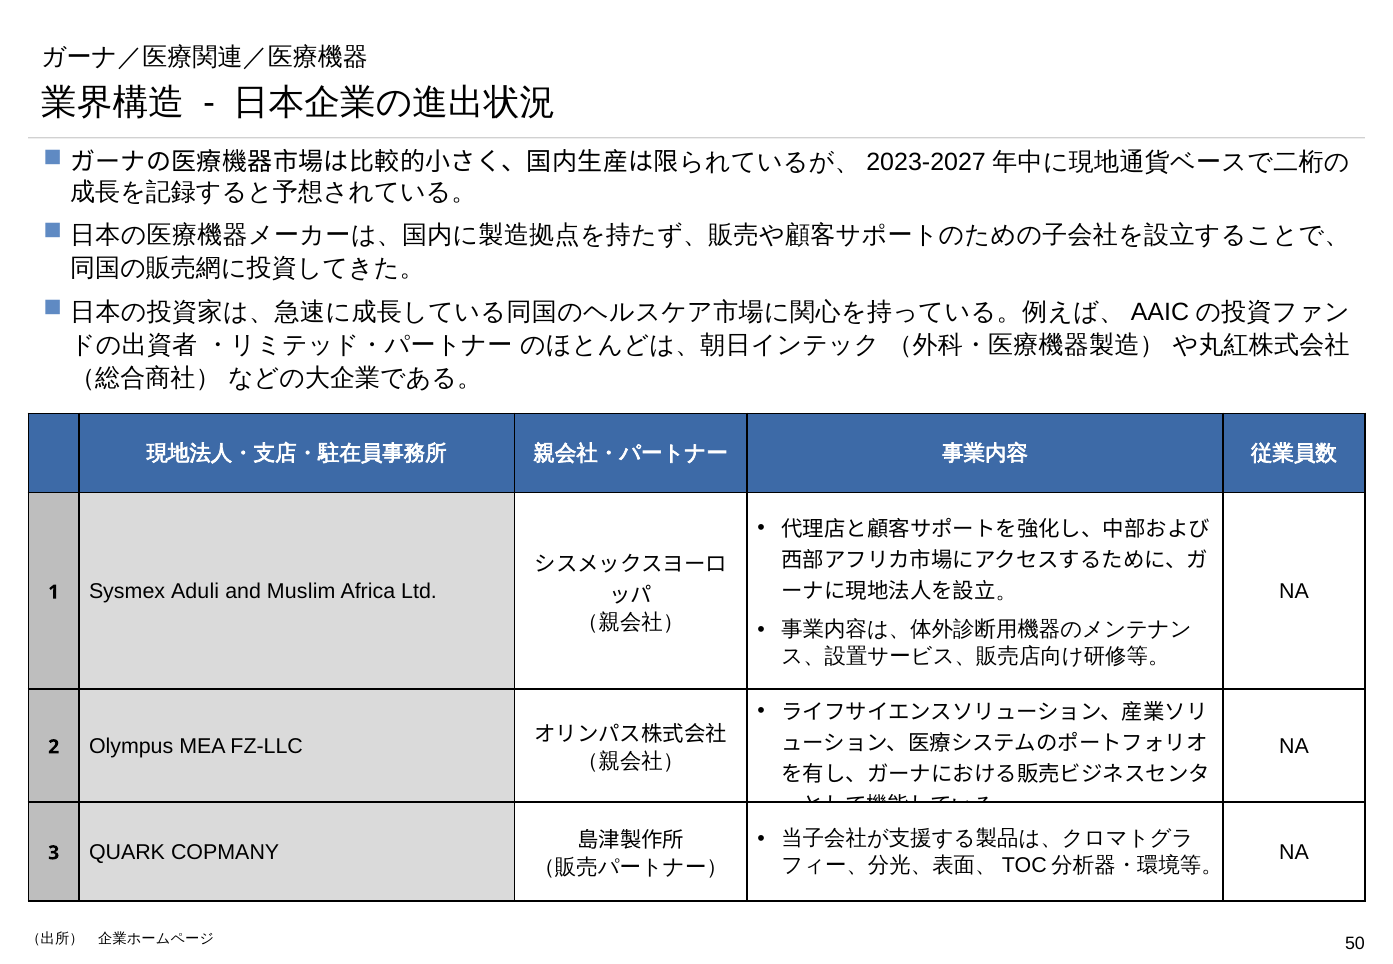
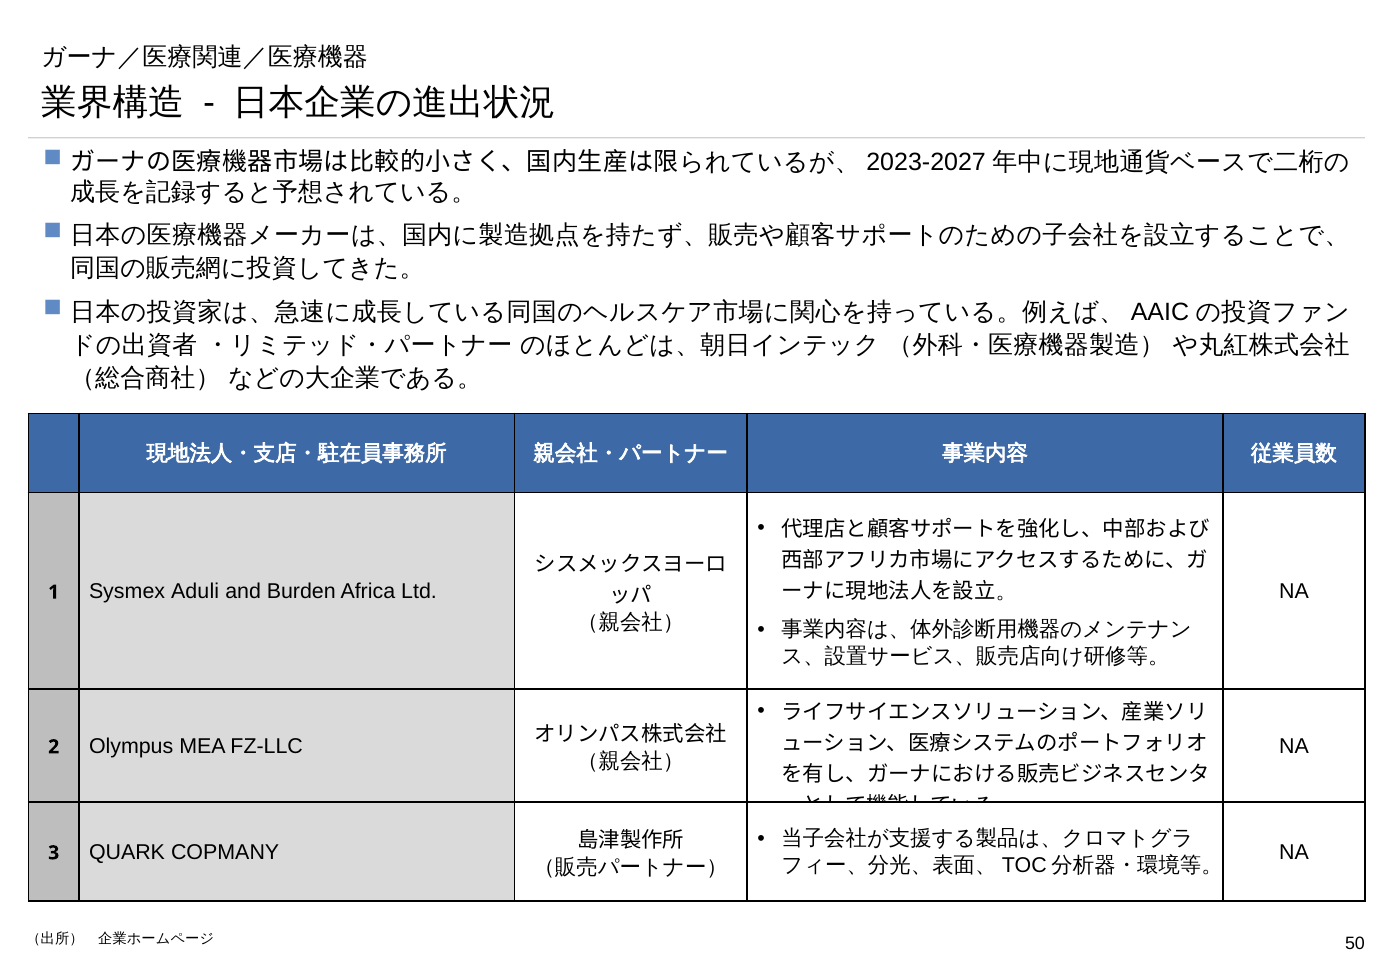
Muslim: Muslim -> Burden
